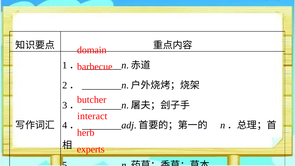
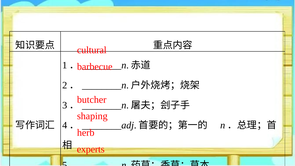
domain: domain -> cultural
interact: interact -> shaping
